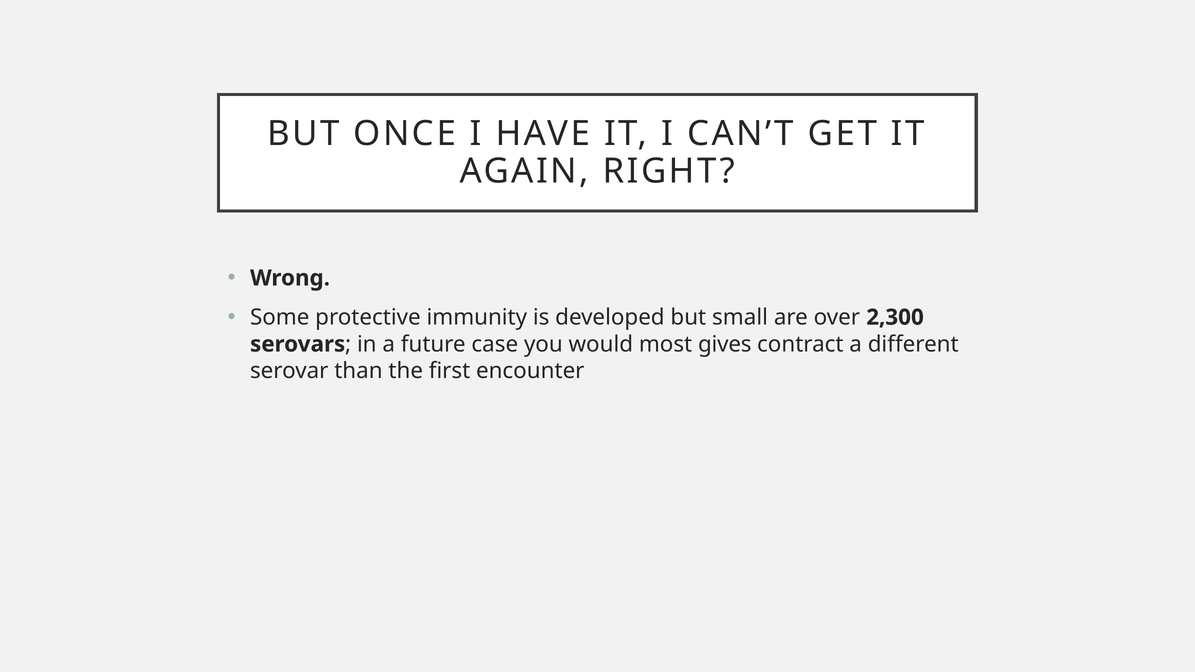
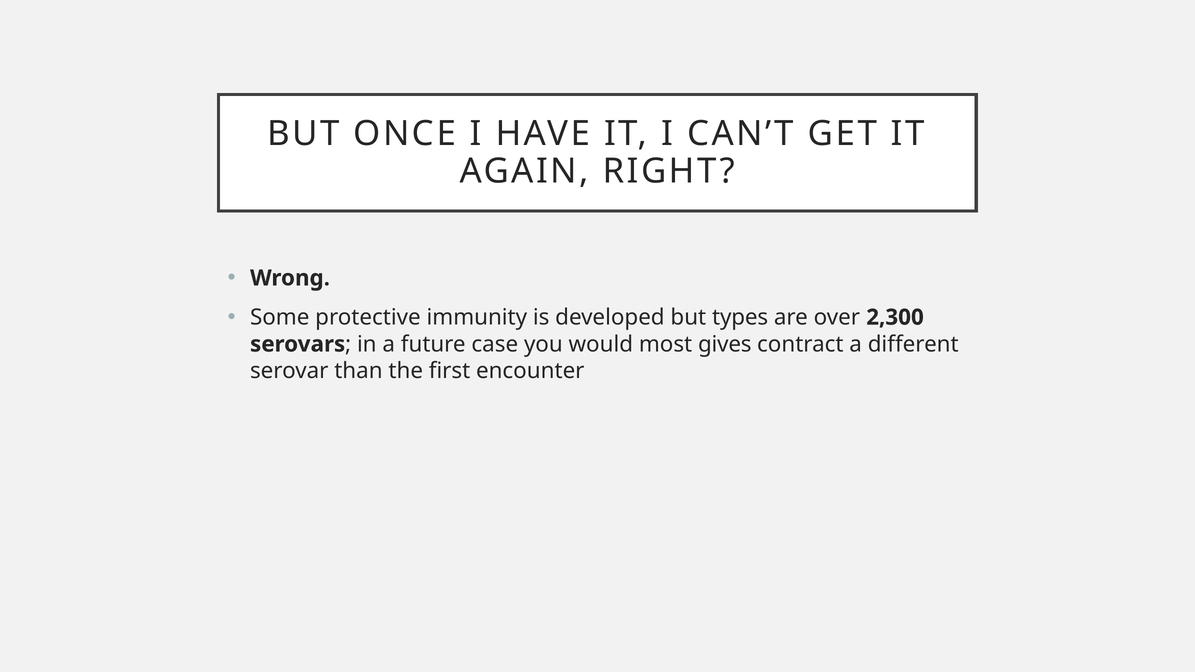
small: small -> types
